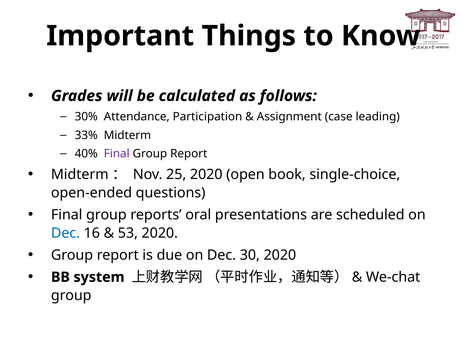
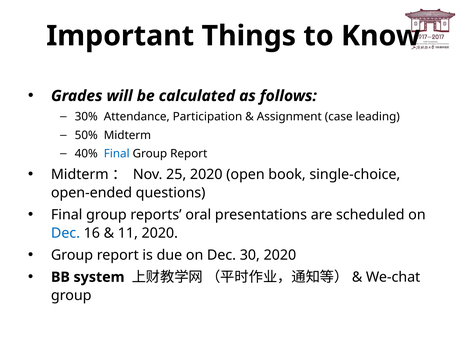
33%: 33% -> 50%
Final at (117, 154) colour: purple -> blue
53: 53 -> 11
